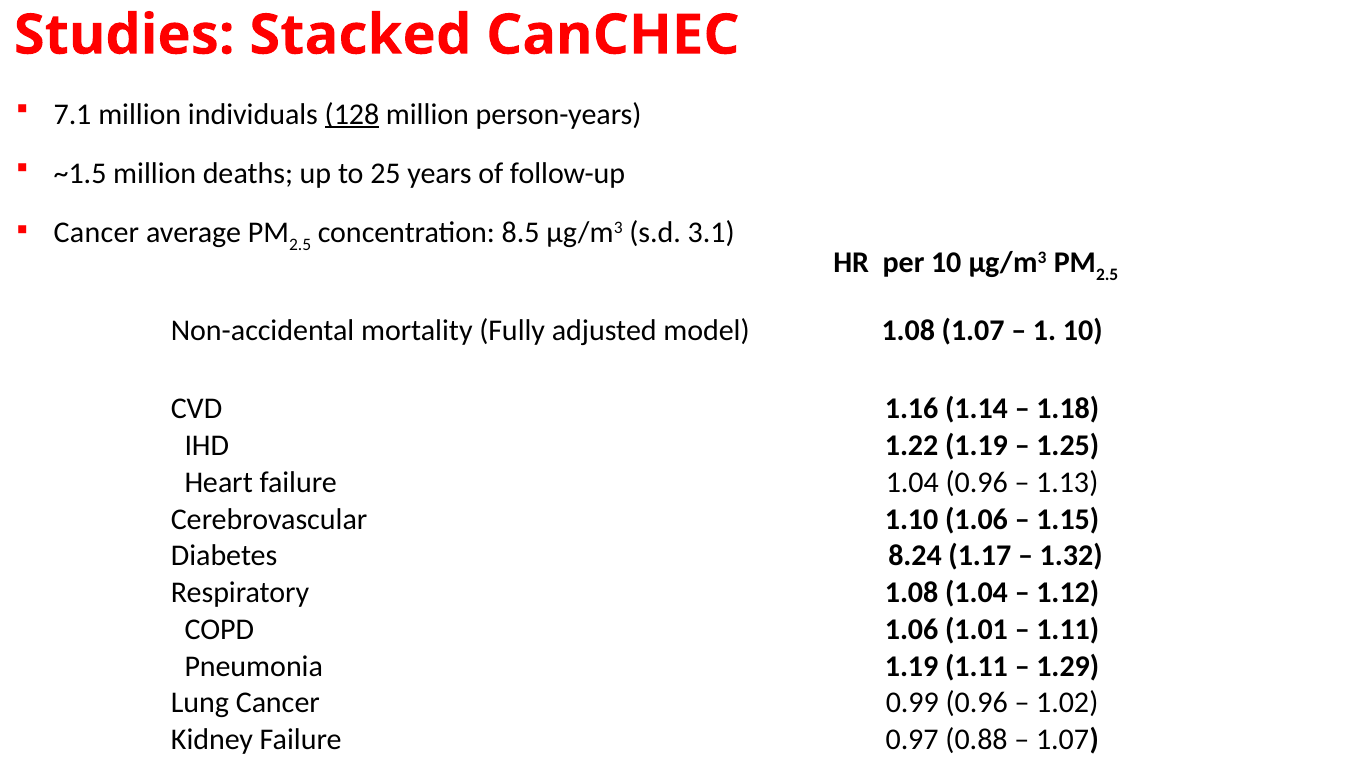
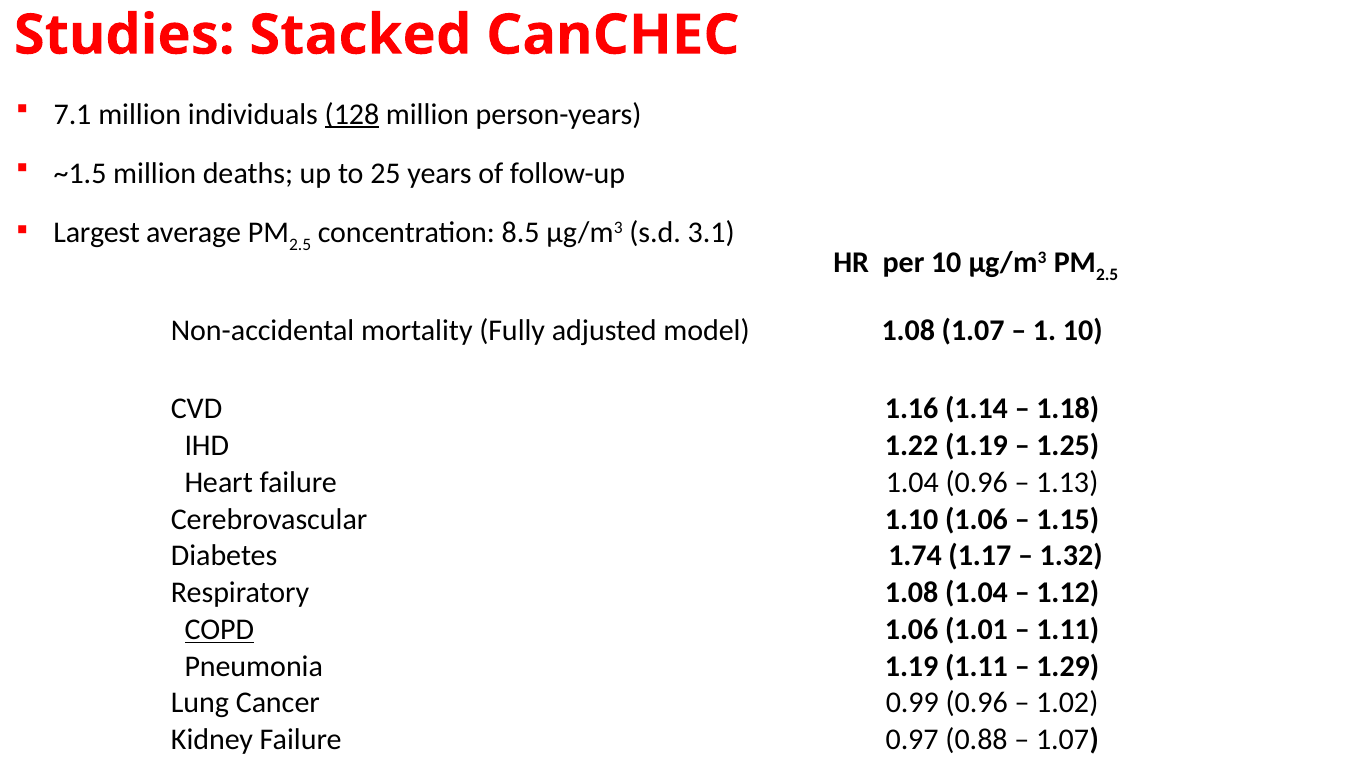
Cancer at (96, 233): Cancer -> Largest
8.24: 8.24 -> 1.74
COPD underline: none -> present
